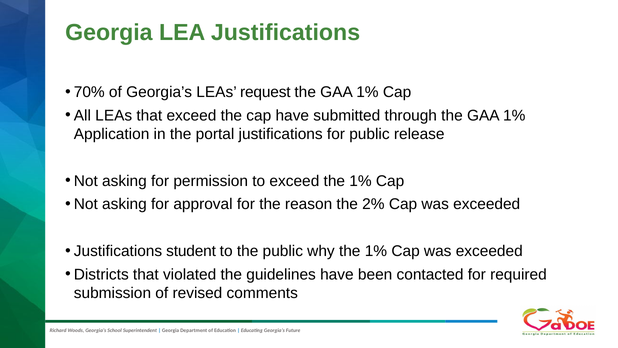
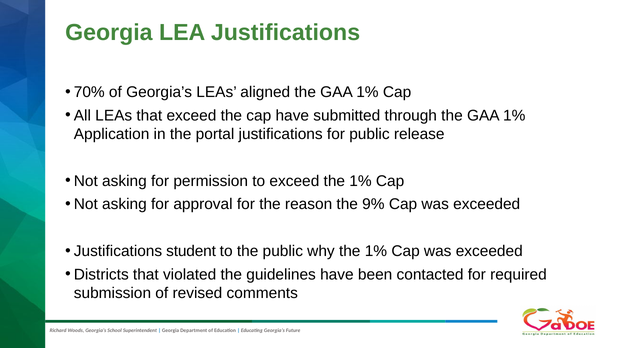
request: request -> aligned
2%: 2% -> 9%
